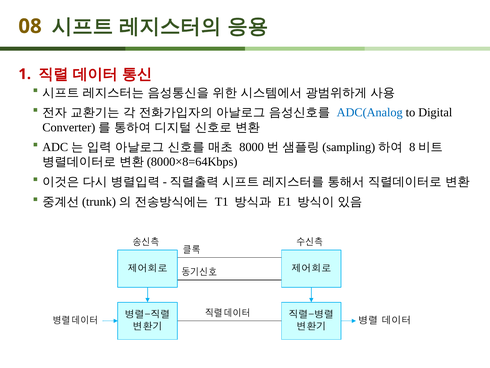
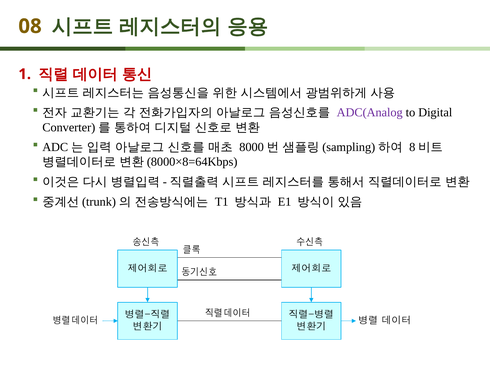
ADC(Analog colour: blue -> purple
